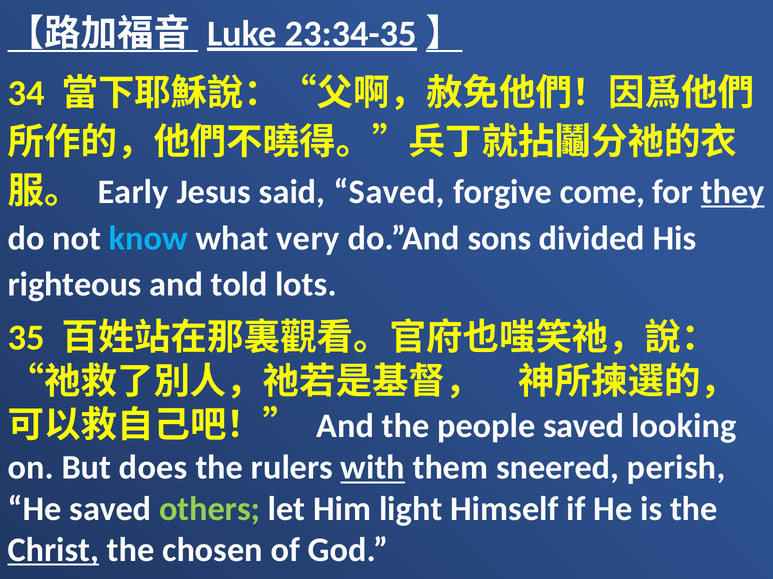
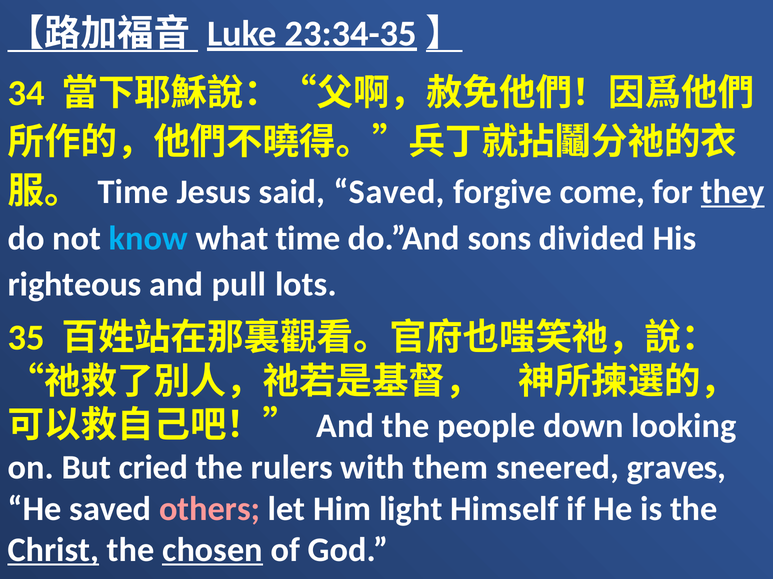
Early at (133, 192): Early -> Time
what very: very -> time
told: told -> pull
people saved: saved -> down
does: does -> cried
with underline: present -> none
perish: perish -> graves
others colour: light green -> pink
chosen underline: none -> present
